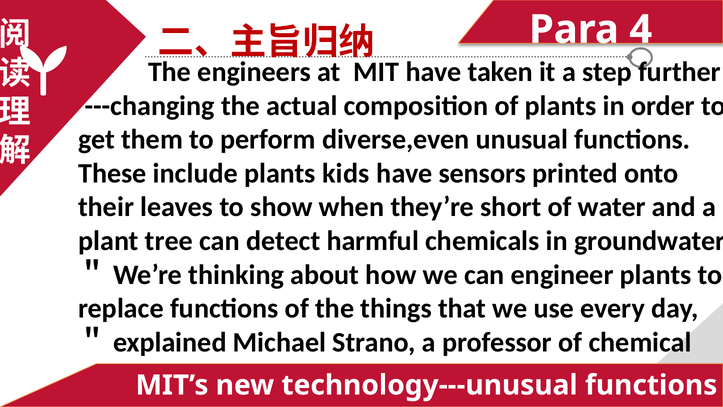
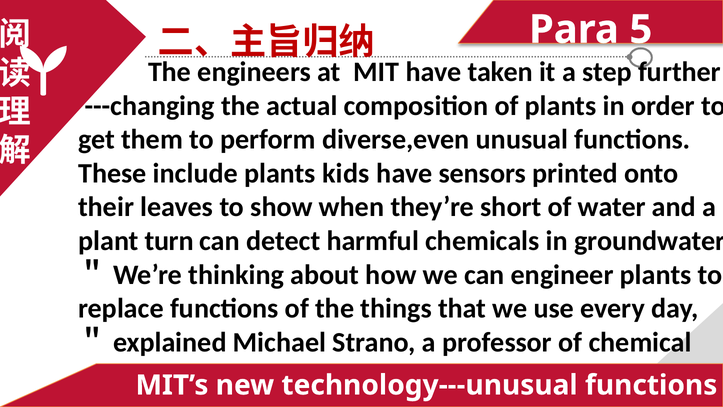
4: 4 -> 5
tree: tree -> turn
